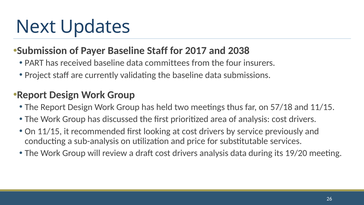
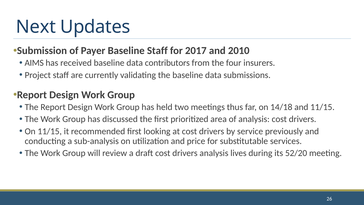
2038: 2038 -> 2010
PART: PART -> AIMS
committees: committees -> contributors
57/18: 57/18 -> 14/18
analysis data: data -> lives
19/20: 19/20 -> 52/20
